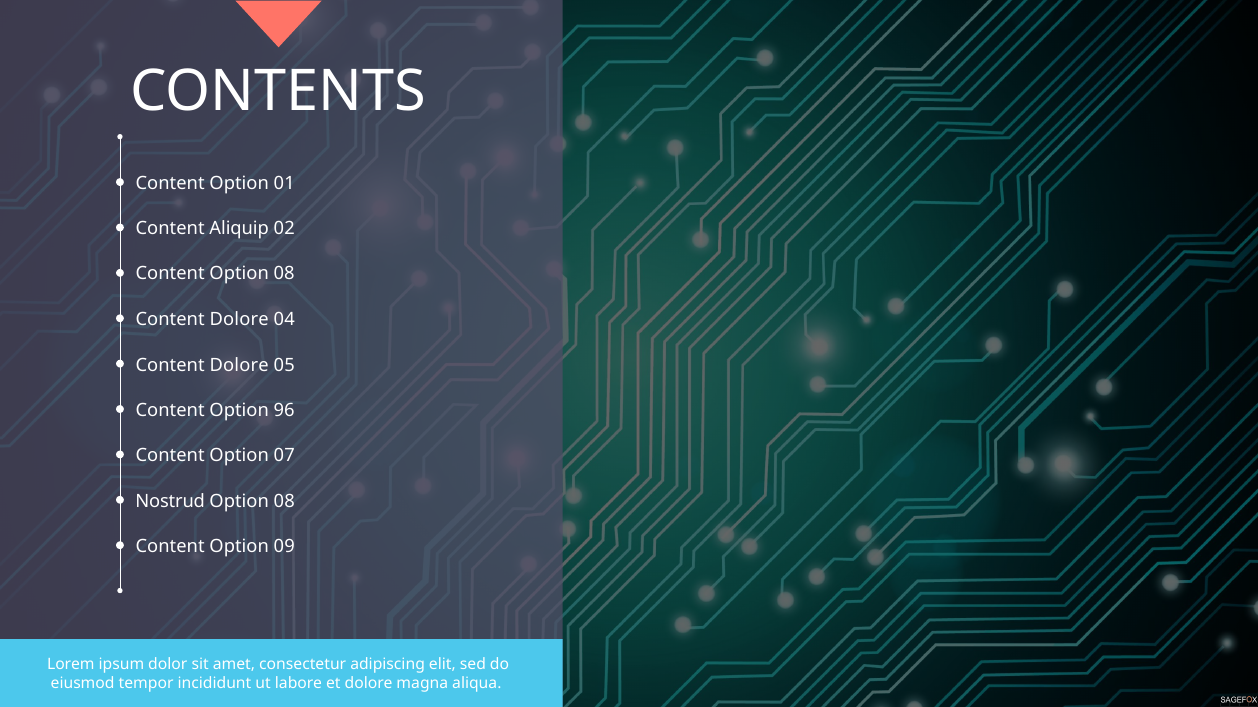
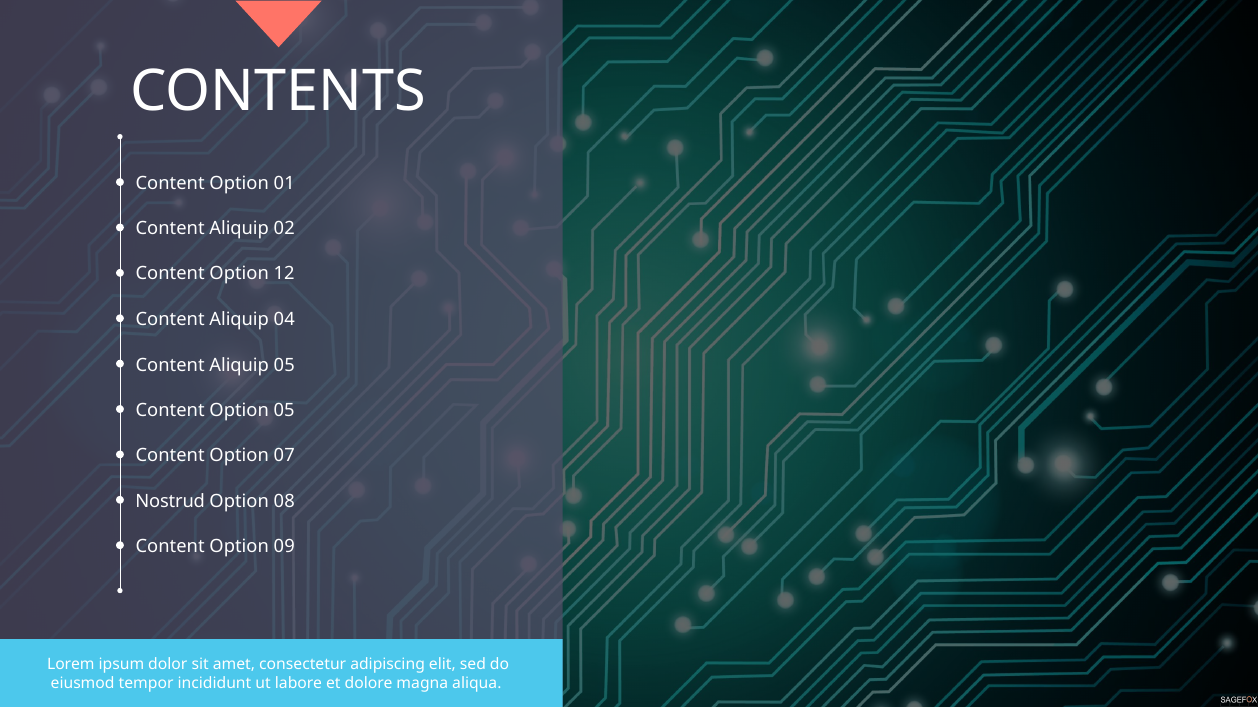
Content Option 08: 08 -> 12
Dolore at (239, 320): Dolore -> Aliquip
Dolore at (239, 366): Dolore -> Aliquip
Option 96: 96 -> 05
